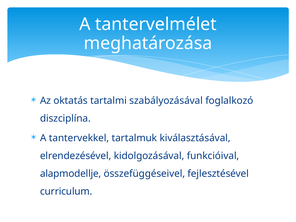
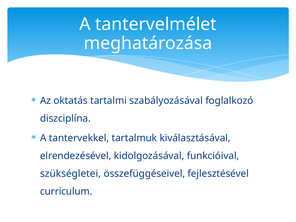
alapmodellje: alapmodellje -> szükségletei
